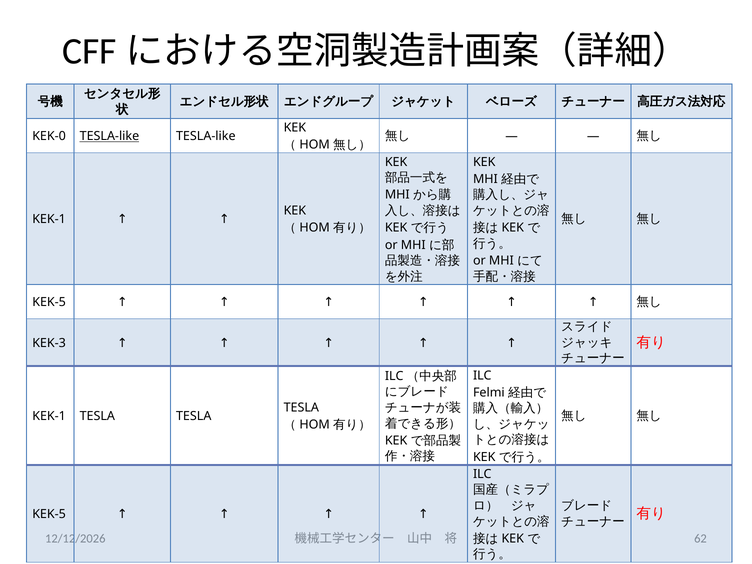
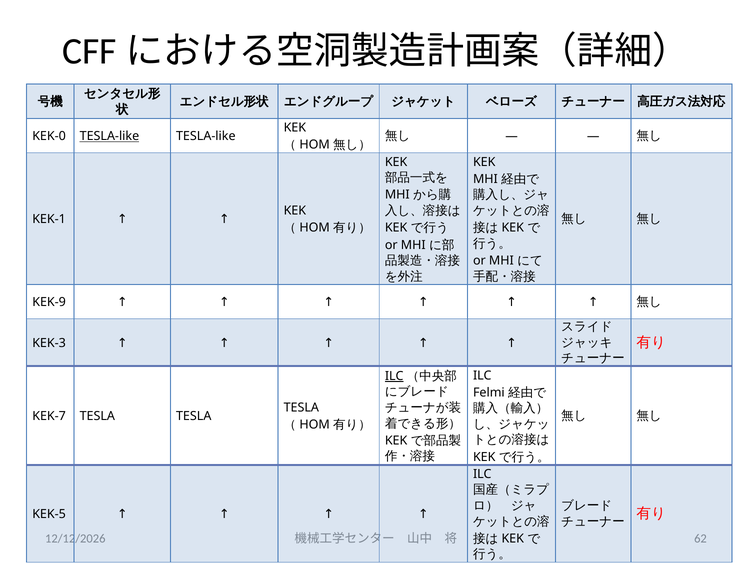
KEK-5 at (49, 302): KEK-5 -> KEK-9
ILC at (394, 376) underline: none -> present
KEK-1 at (49, 416): KEK-1 -> KEK-7
